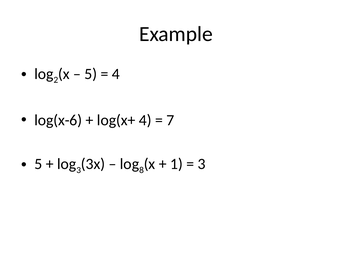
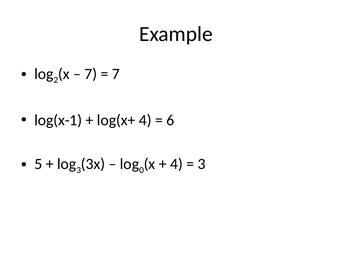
5 at (91, 74): 5 -> 7
4 at (116, 74): 4 -> 7
log(x-6: log(x-6 -> log(x-1
7: 7 -> 6
8: 8 -> 0
1 at (176, 164): 1 -> 4
